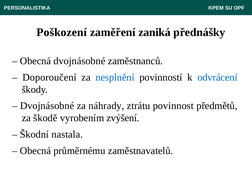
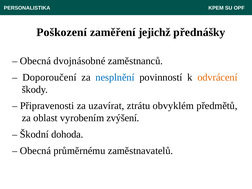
zaniká: zaniká -> jejichž
odvrácení colour: blue -> orange
Dvojnásobné at (47, 106): Dvojnásobné -> Připravenosti
náhrady: náhrady -> uzavírat
povinnost: povinnost -> obvyklém
škodě: škodě -> oblast
nastala: nastala -> dohoda
